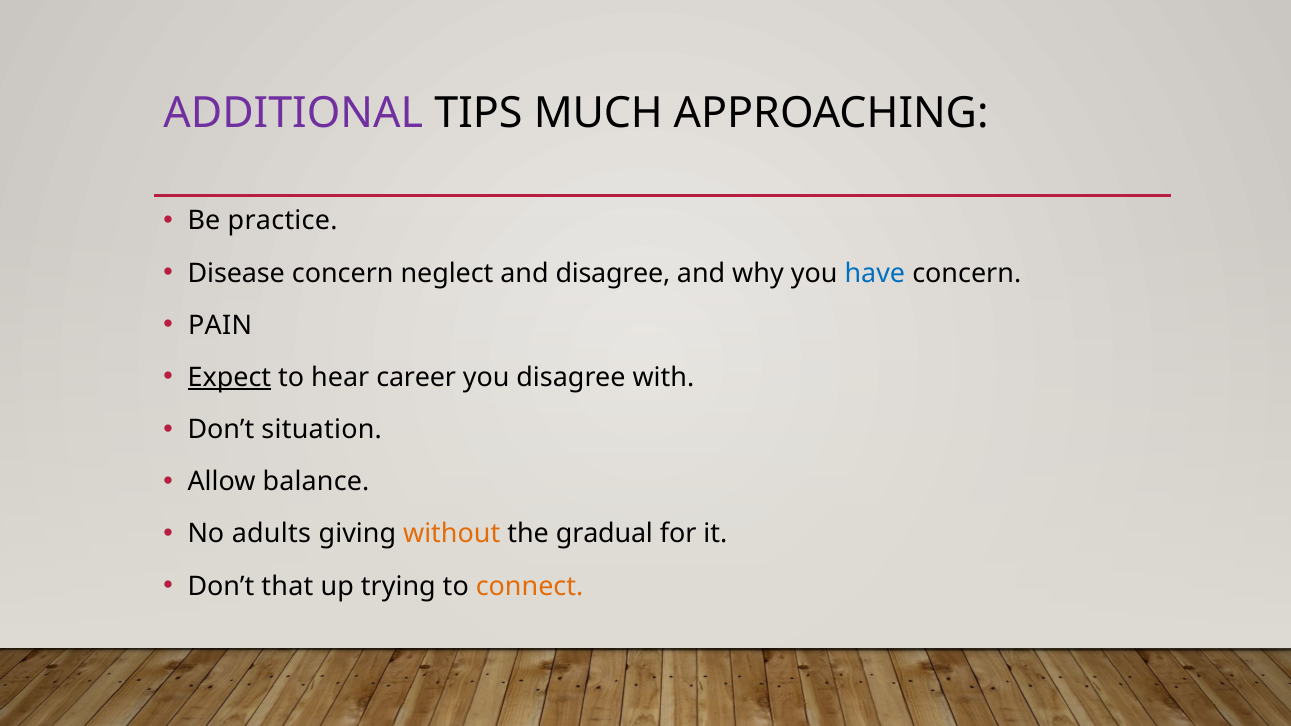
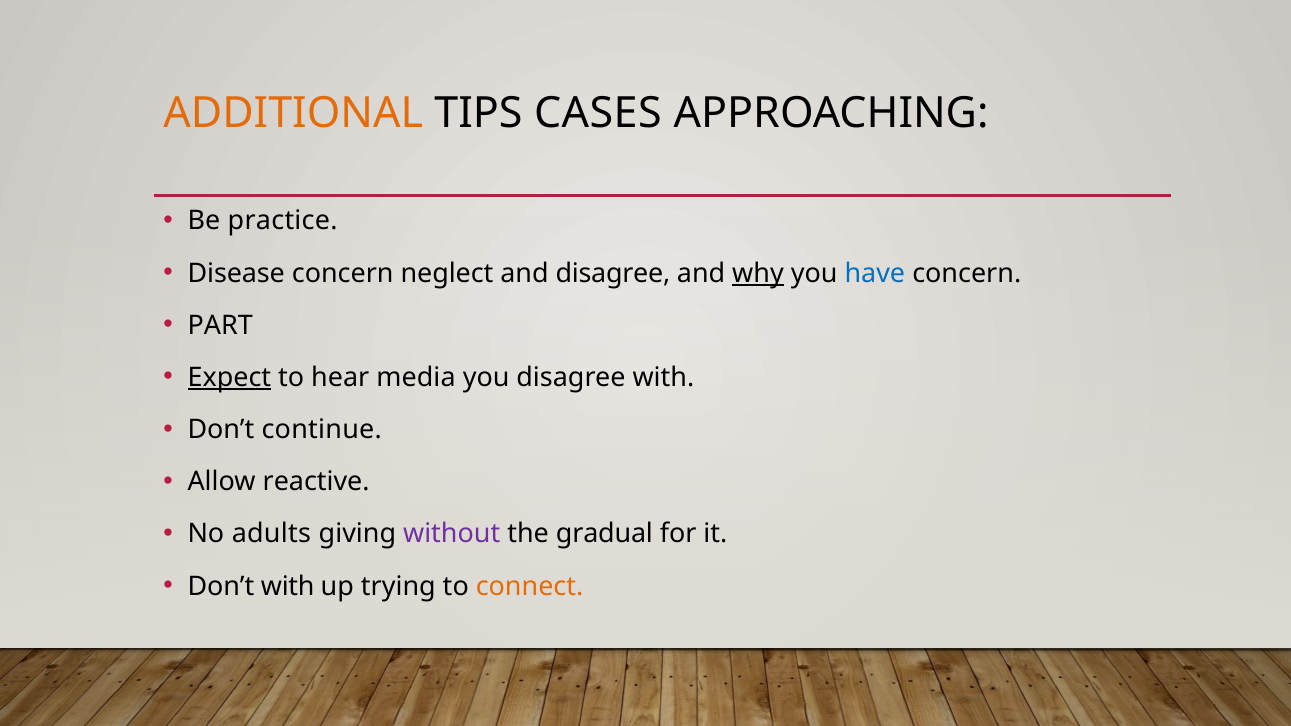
ADDITIONAL colour: purple -> orange
MUCH: MUCH -> CASES
why underline: none -> present
PAIN: PAIN -> PART
career: career -> media
situation: situation -> continue
balance: balance -> reactive
without colour: orange -> purple
Don’t that: that -> with
